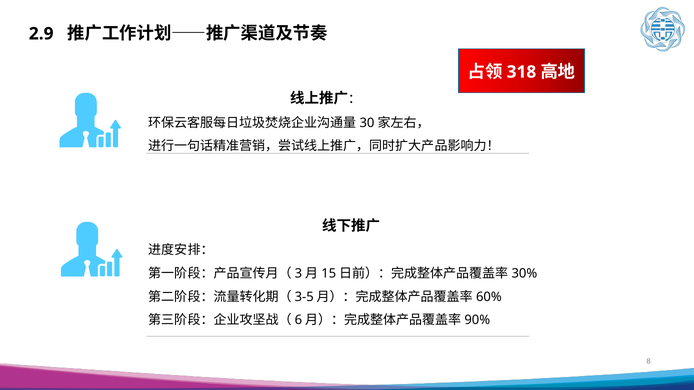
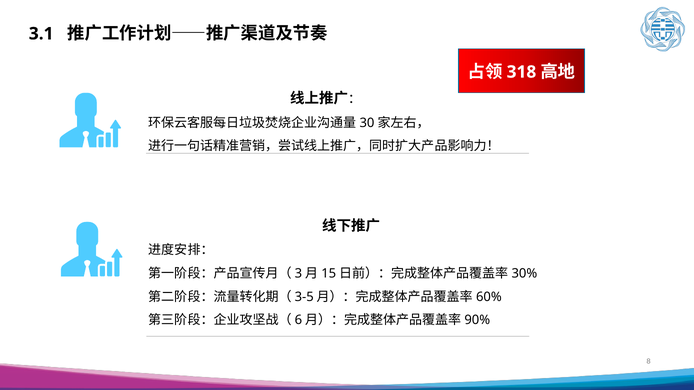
2.9: 2.9 -> 3.1
